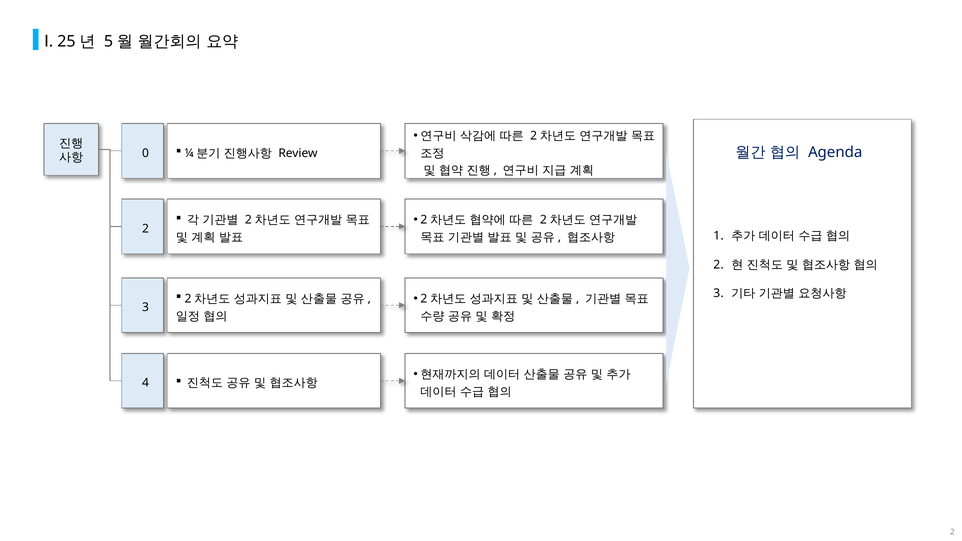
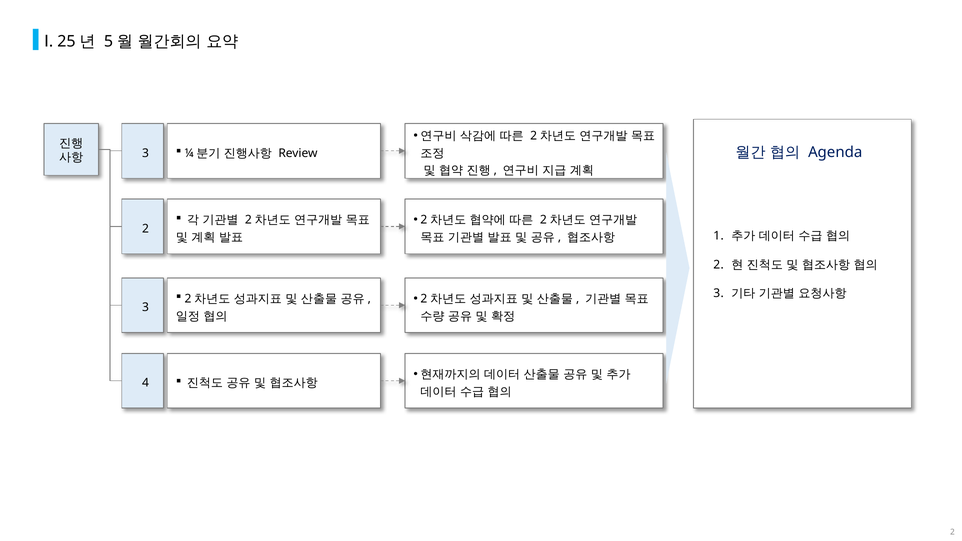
0 at (145, 153): 0 -> 3
